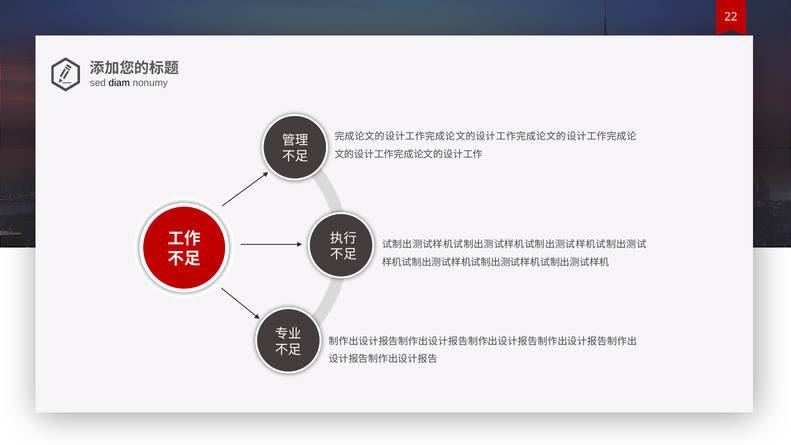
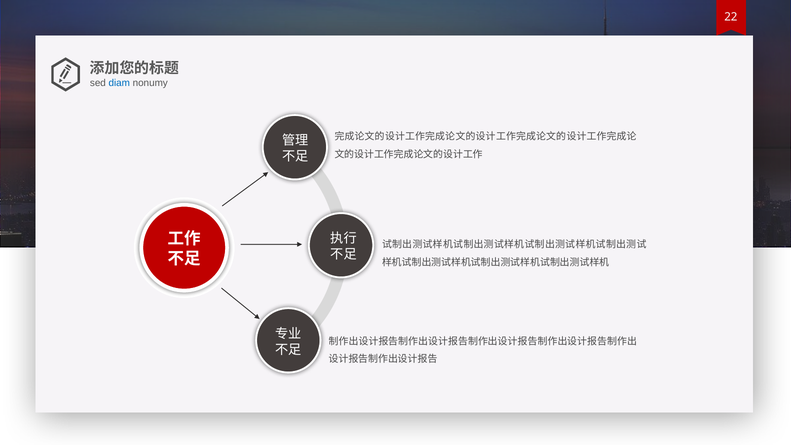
diam colour: black -> blue
